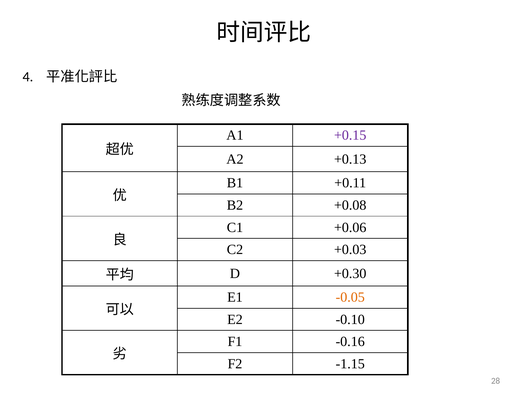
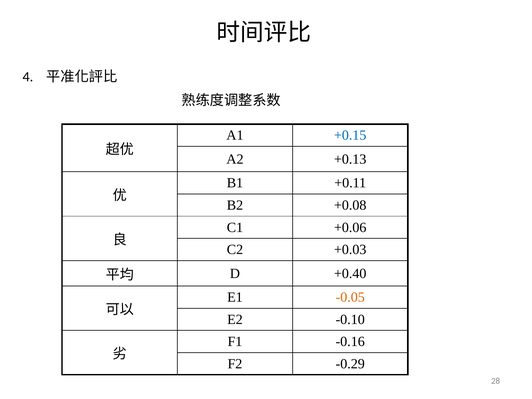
+0.15 colour: purple -> blue
+0.30: +0.30 -> +0.40
-1.15: -1.15 -> -0.29
